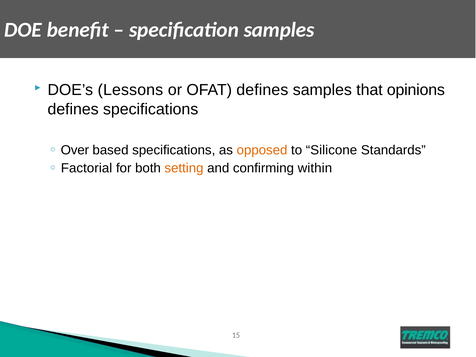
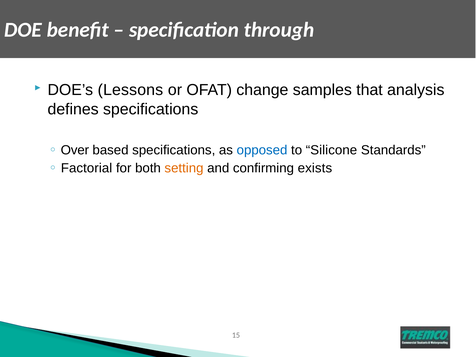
specification samples: samples -> through
OFAT defines: defines -> change
opinions: opinions -> analysis
opposed colour: orange -> blue
within: within -> exists
